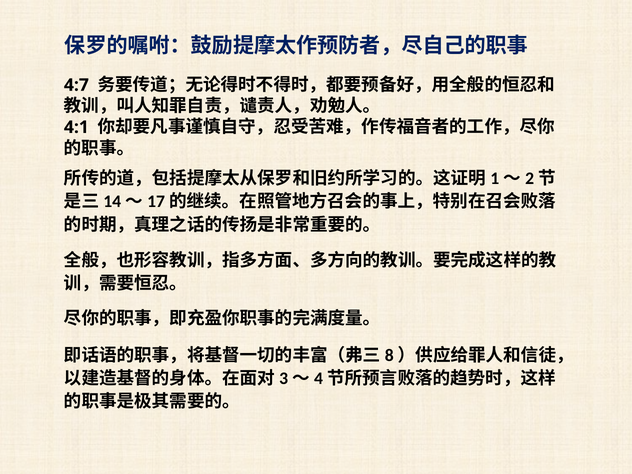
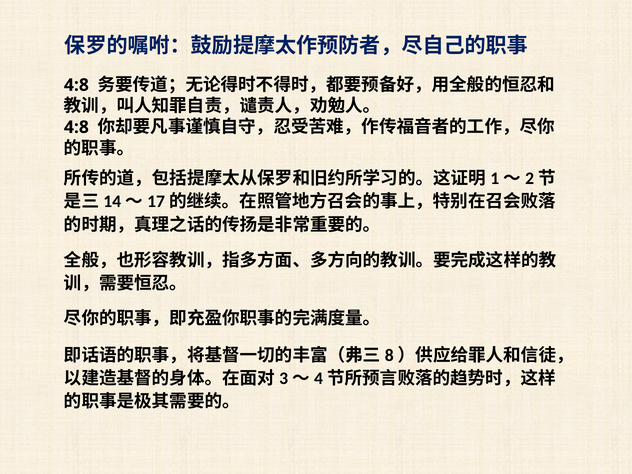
4:7 at (76, 85): 4:7 -> 4:8
4:1 at (76, 127): 4:1 -> 4:8
